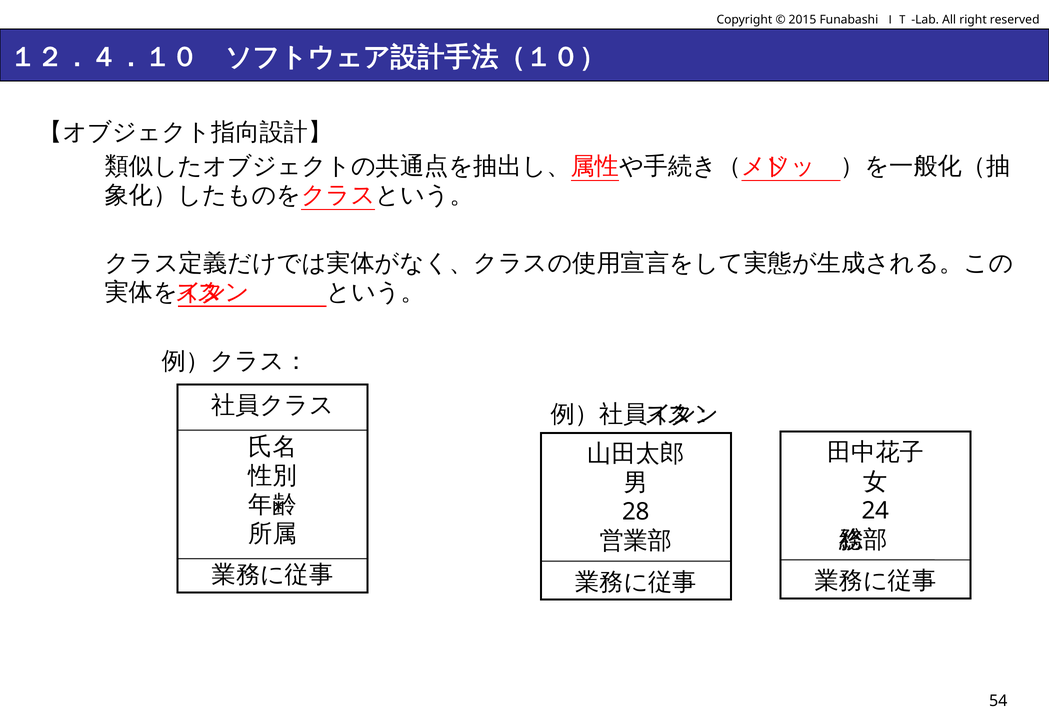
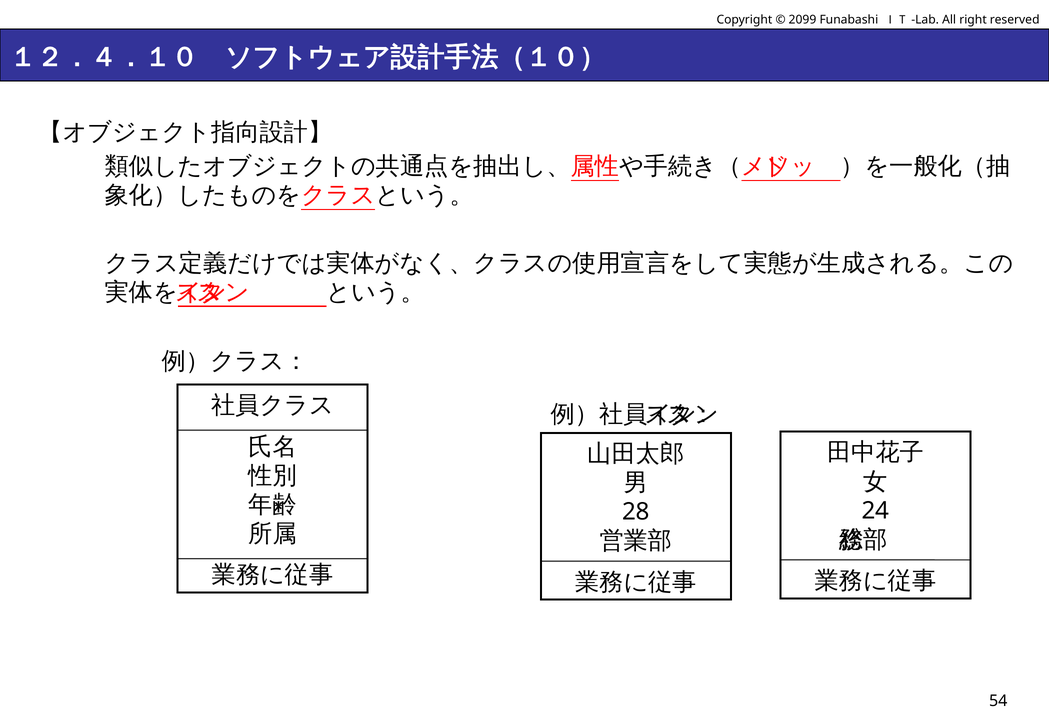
2015: 2015 -> 2099
